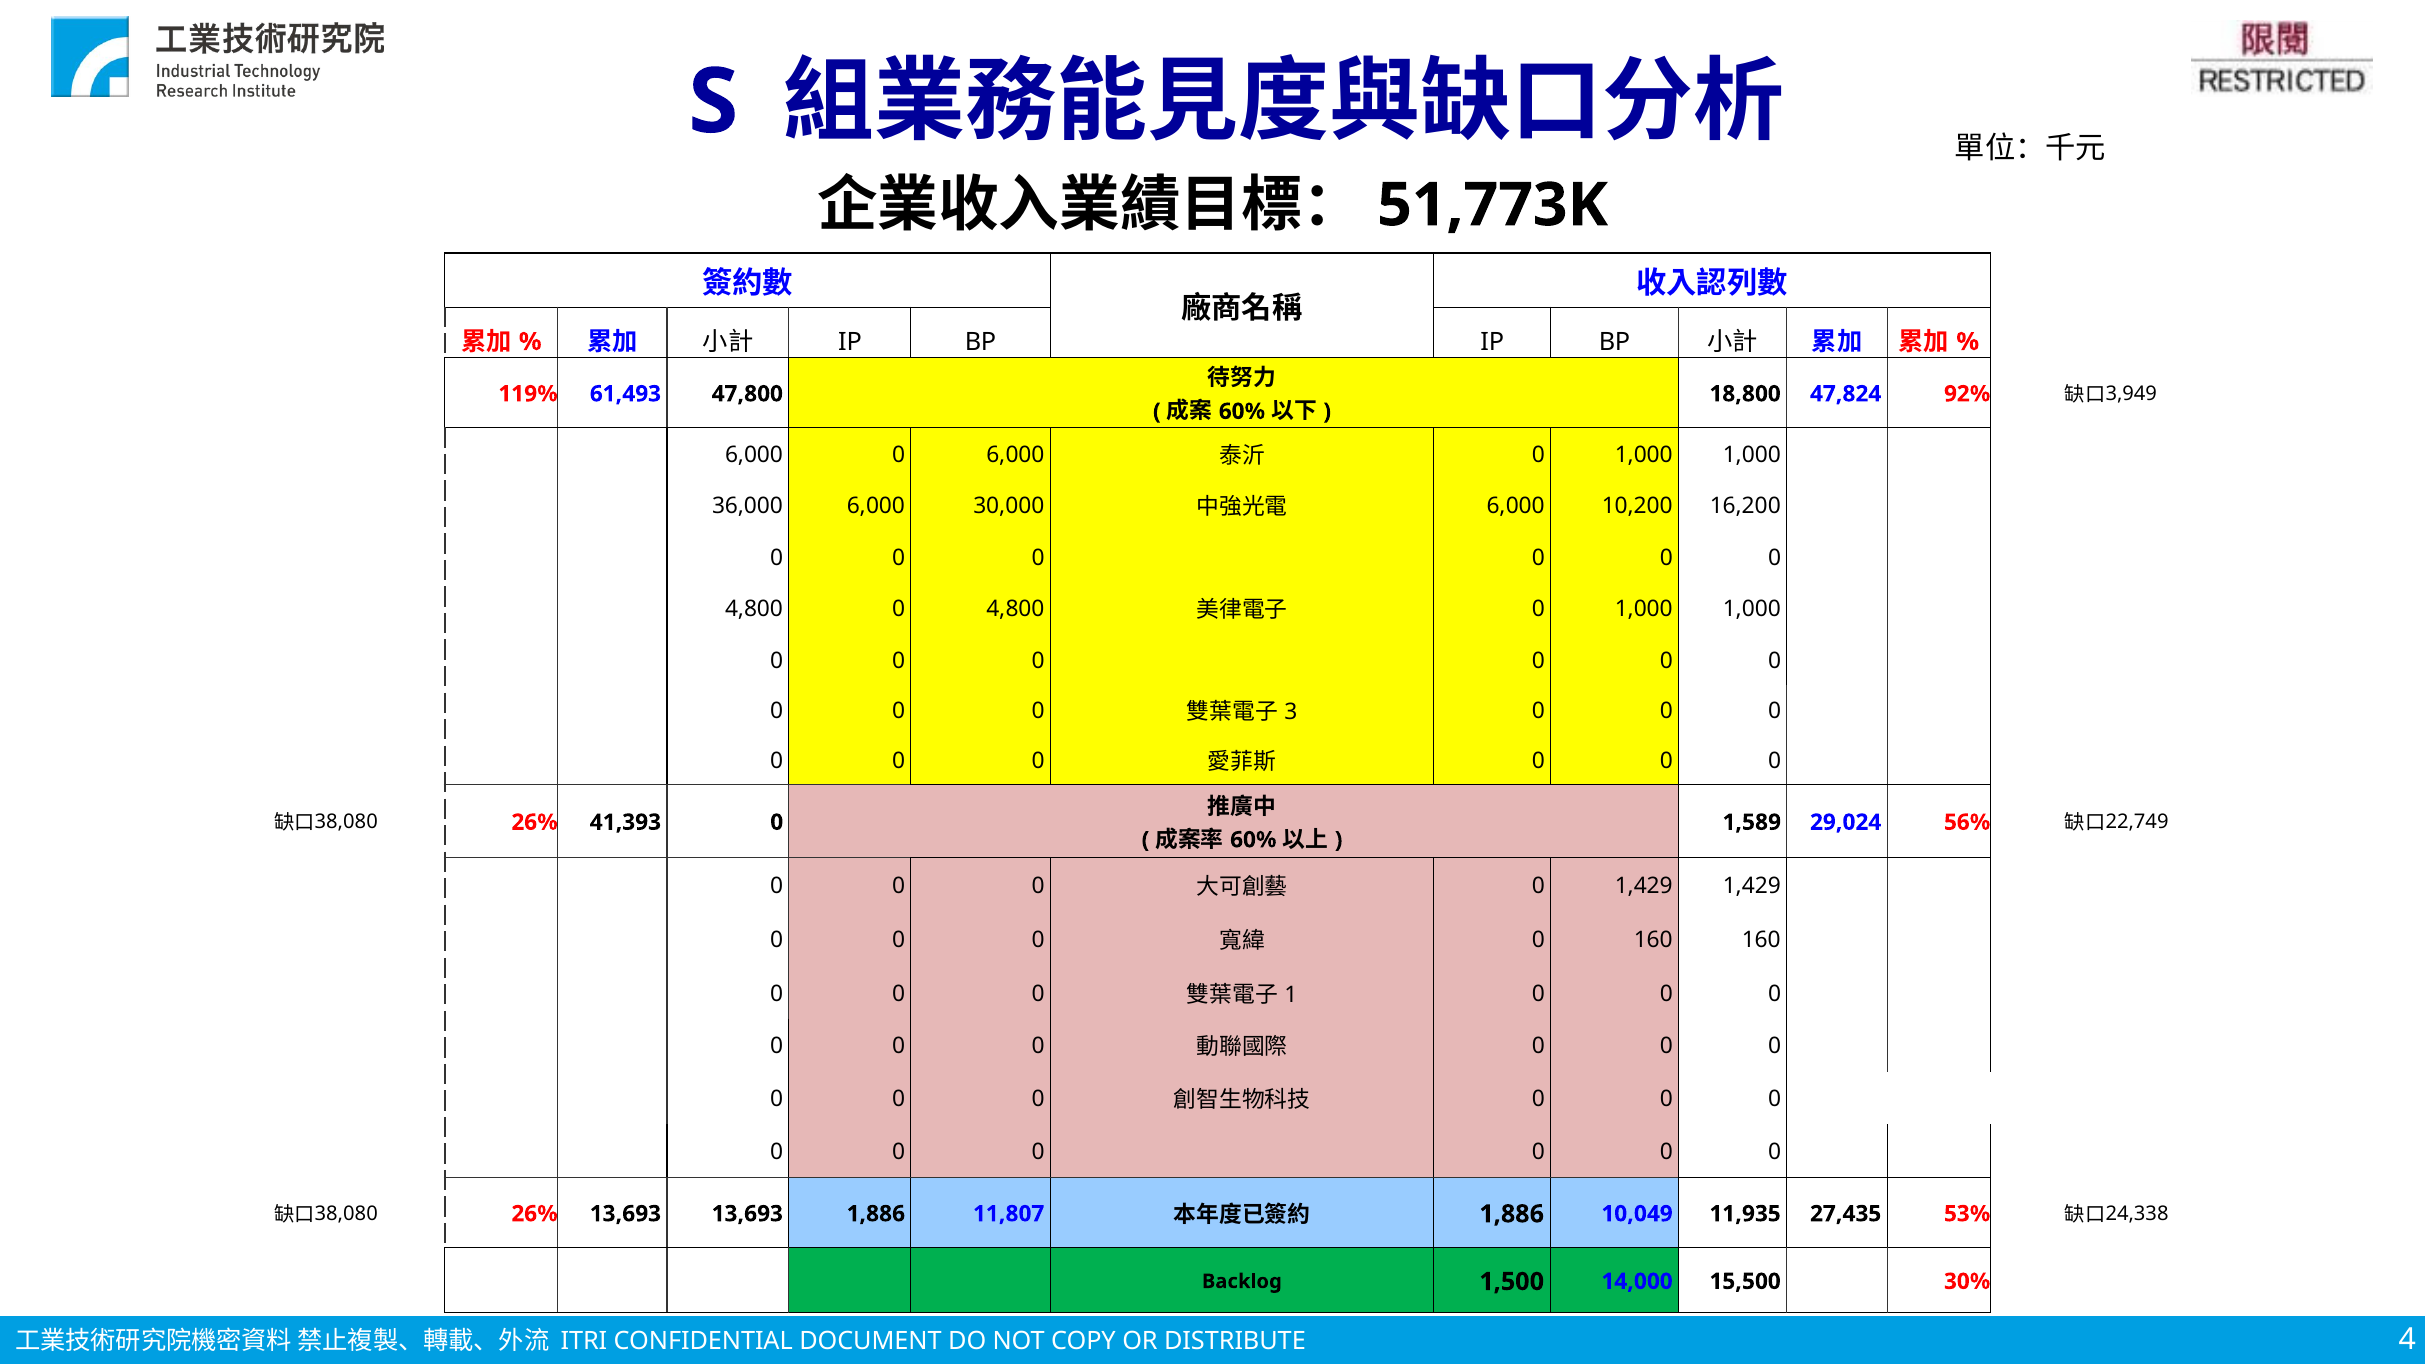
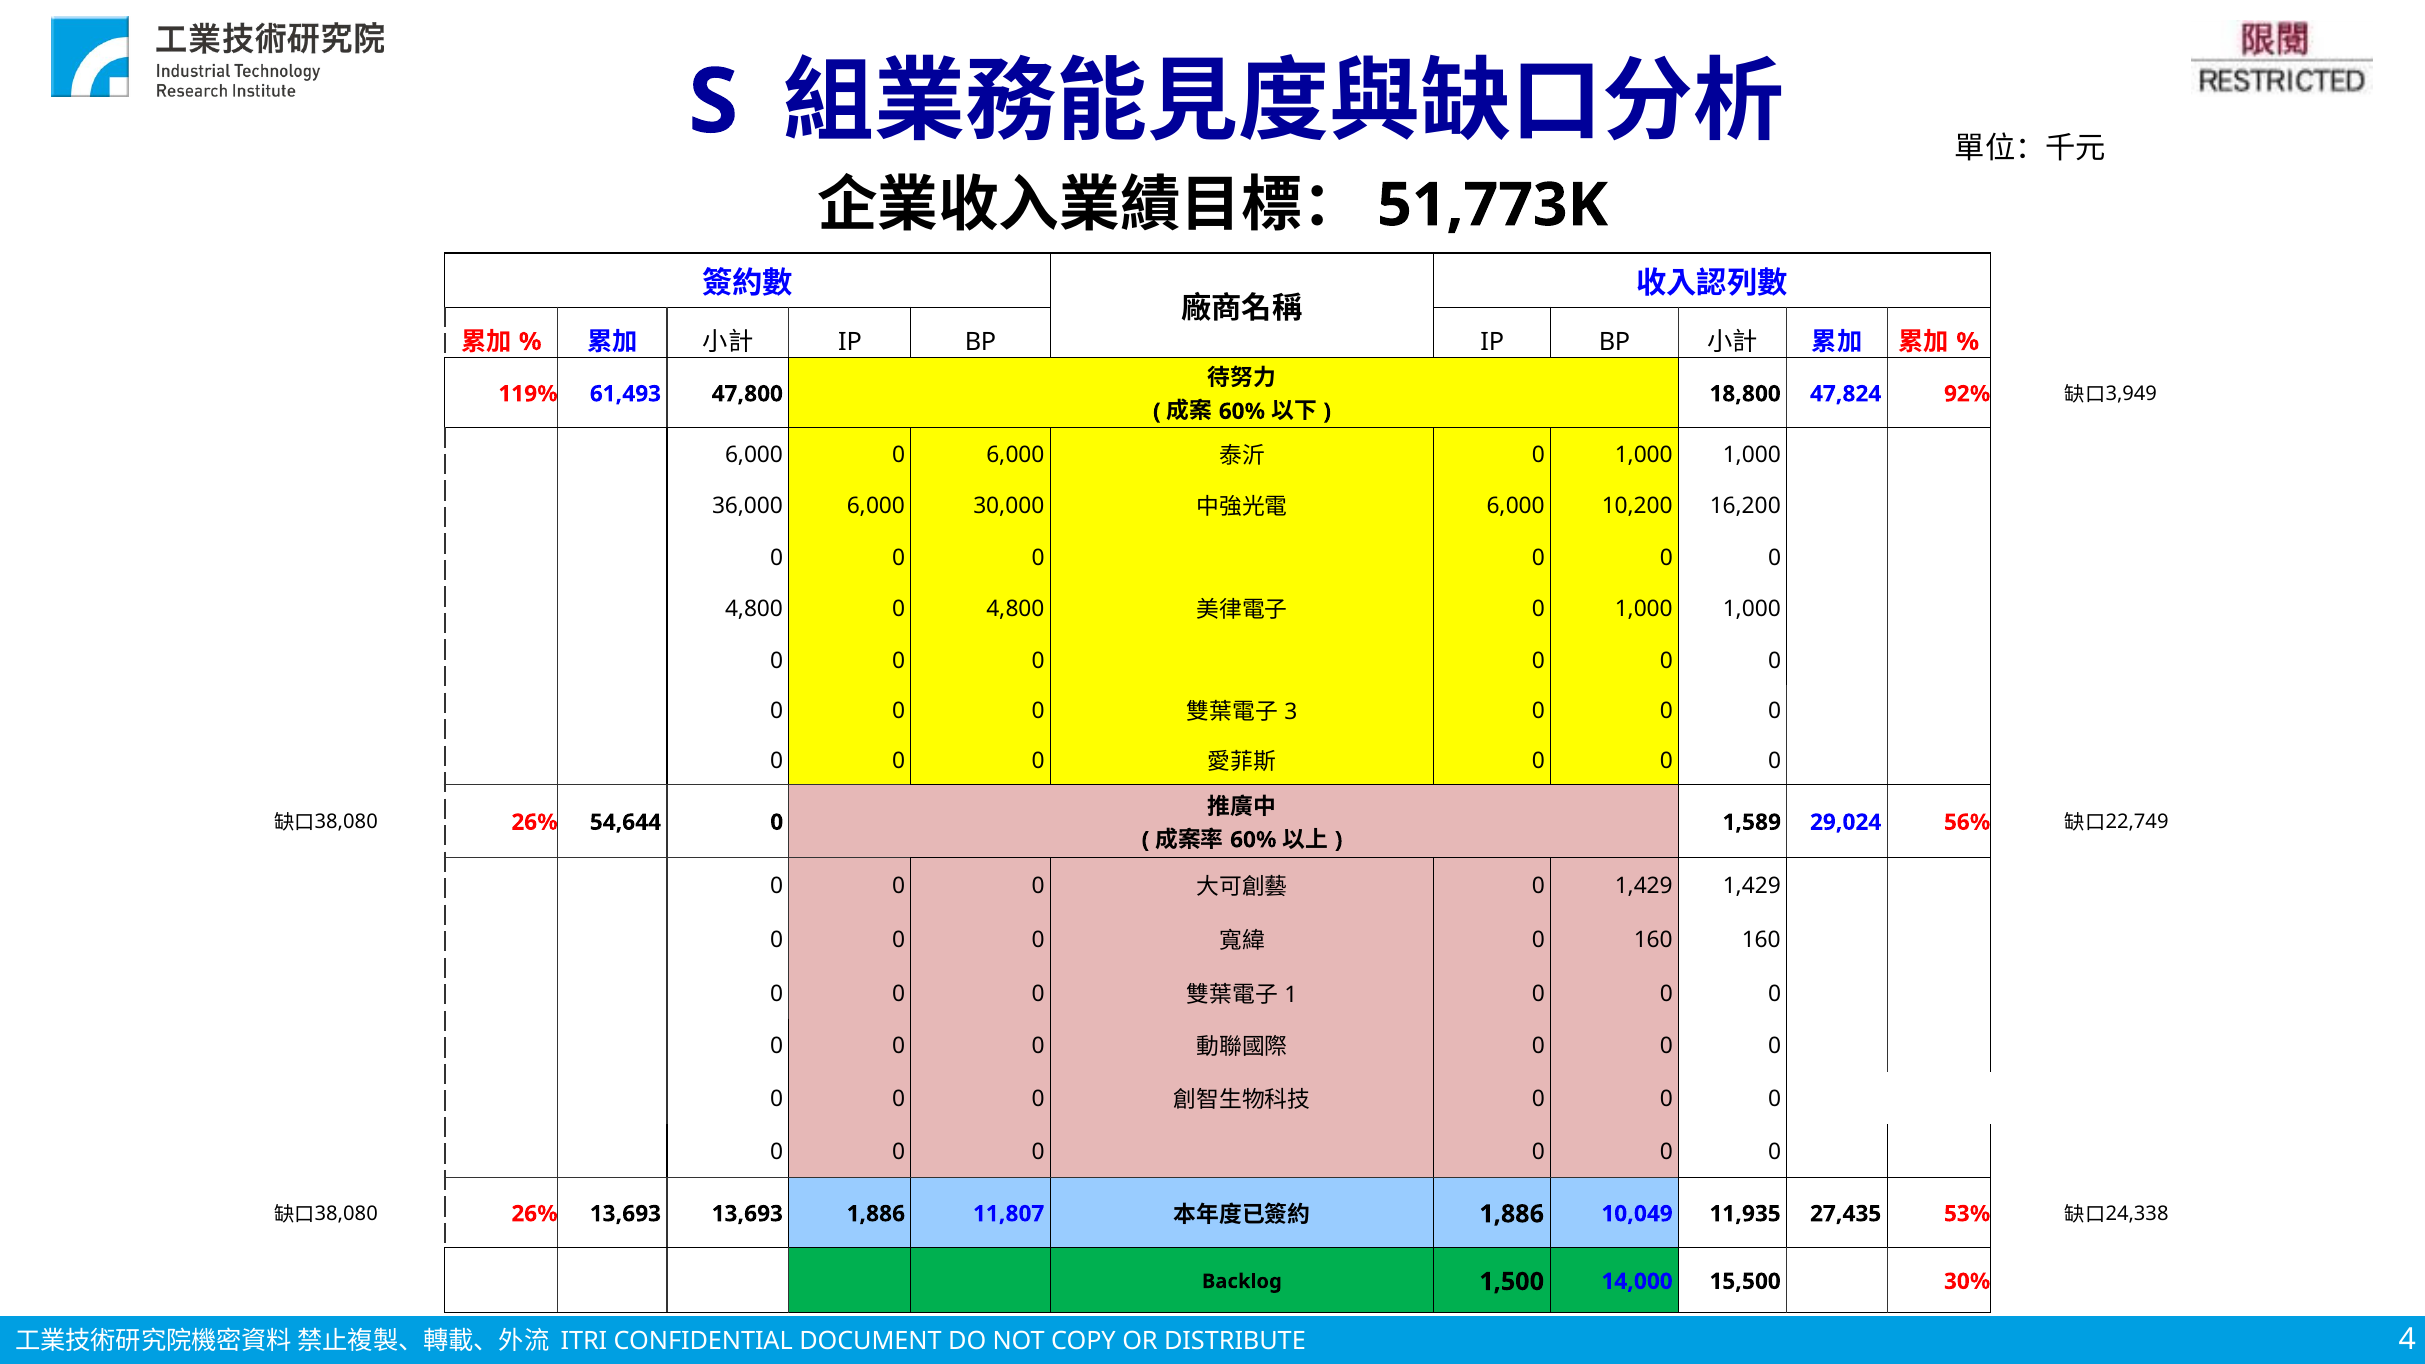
41,393: 41,393 -> 54,644
